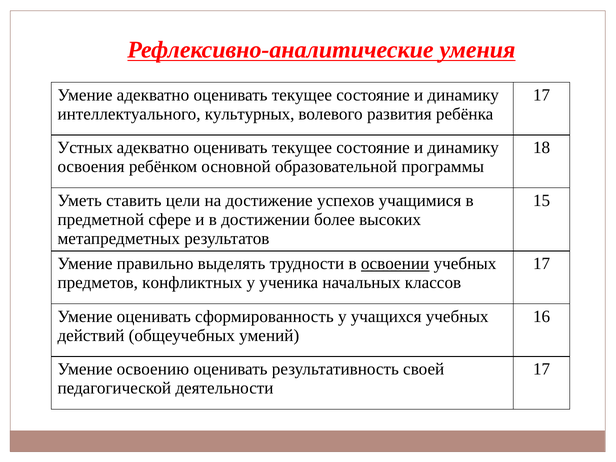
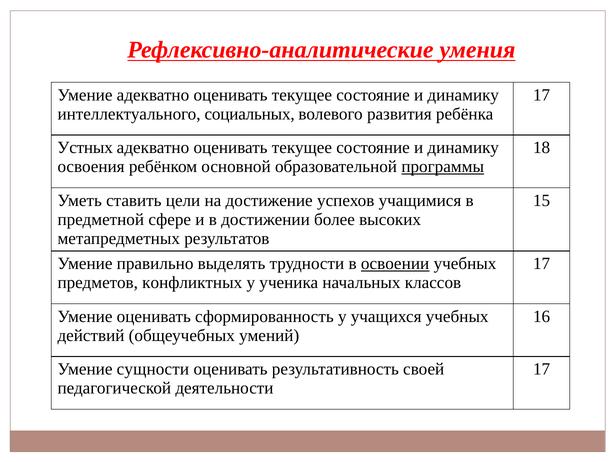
культурных: культурных -> социальных
программы underline: none -> present
освоению: освоению -> сущности
